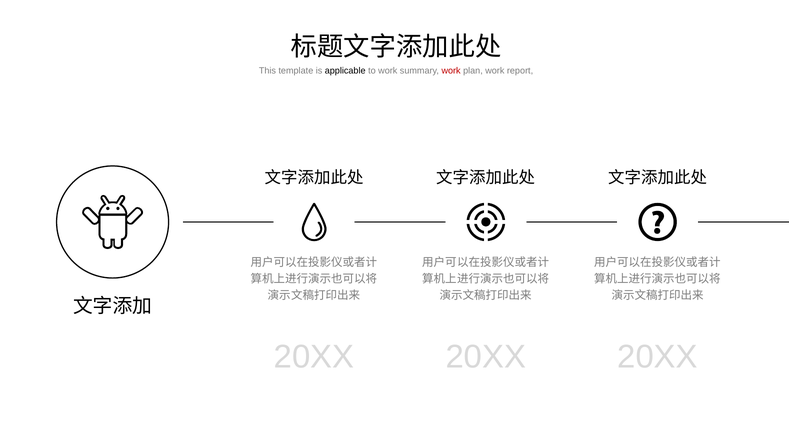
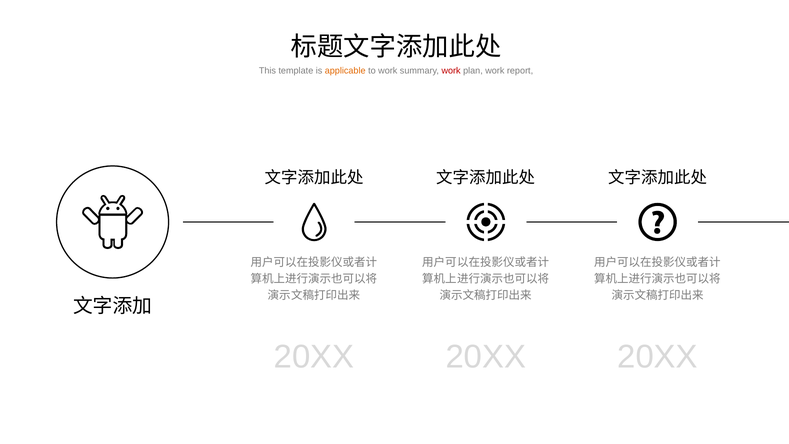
applicable colour: black -> orange
